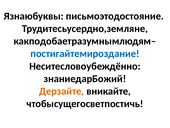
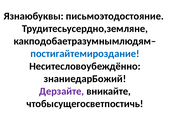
Дерзайте colour: orange -> purple
